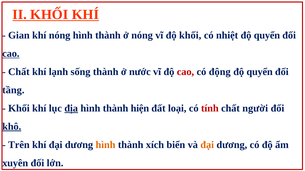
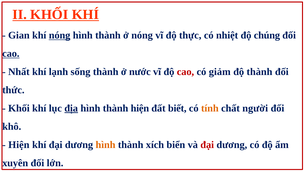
nóng at (60, 35) underline: none -> present
độ khối: khối -> thực
nhiệt độ quyển: quyển -> chúng
Chất at (19, 72): Chất -> Nhất
động: động -> giảm
quyển at (260, 72): quyển -> thành
tầng: tầng -> thức
loại: loại -> biết
tính colour: red -> orange
khô underline: present -> none
Trên at (19, 145): Trên -> Hiện
đại at (207, 145) colour: orange -> red
